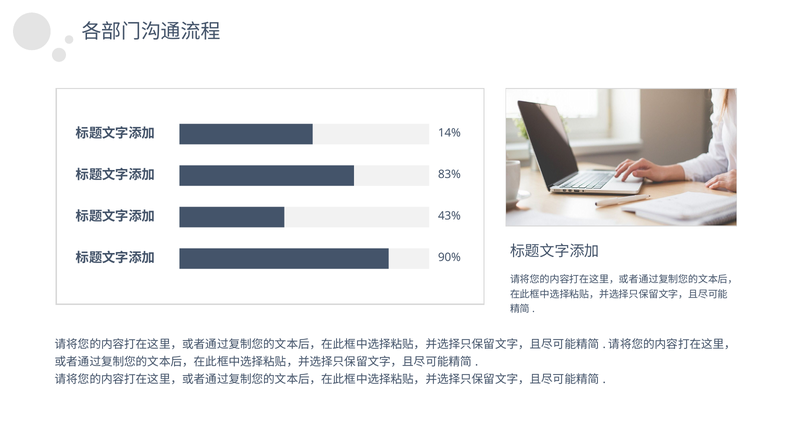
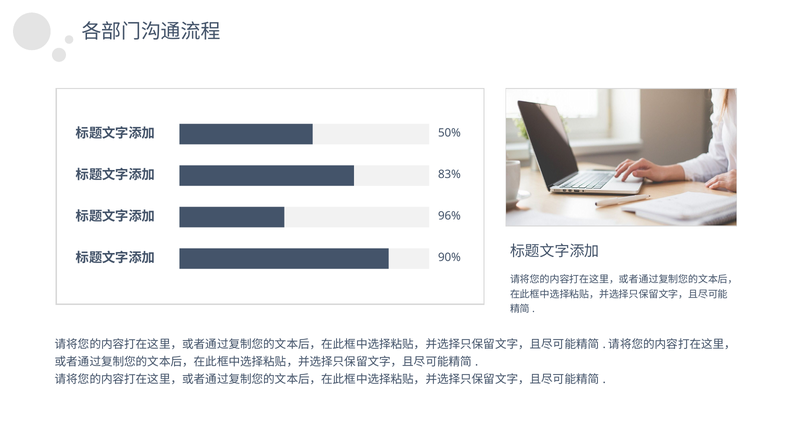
14%: 14% -> 50%
43%: 43% -> 96%
